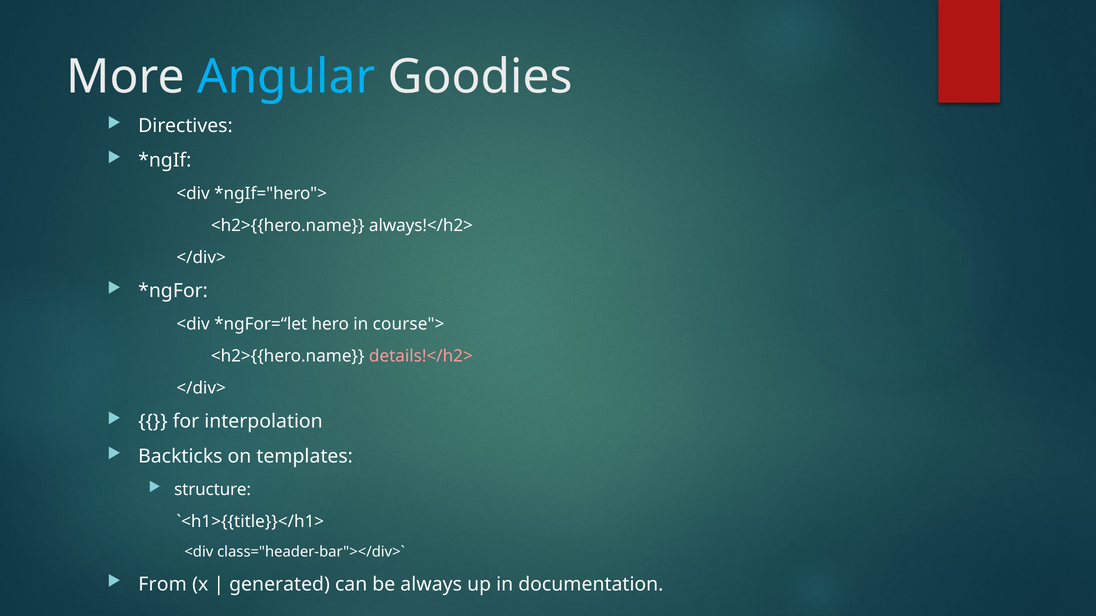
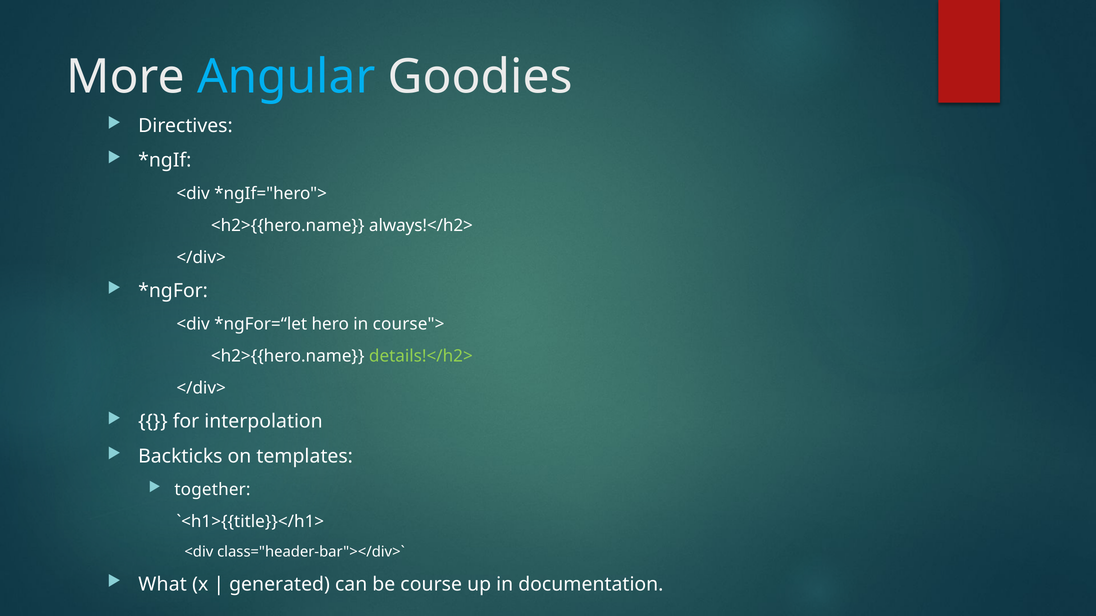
details!</h2> colour: pink -> light green
structure: structure -> together
From: From -> What
always: always -> course
